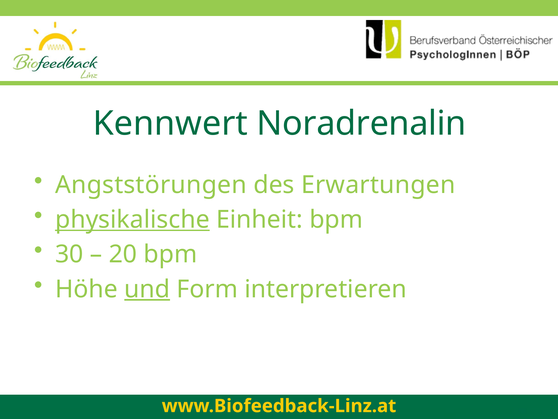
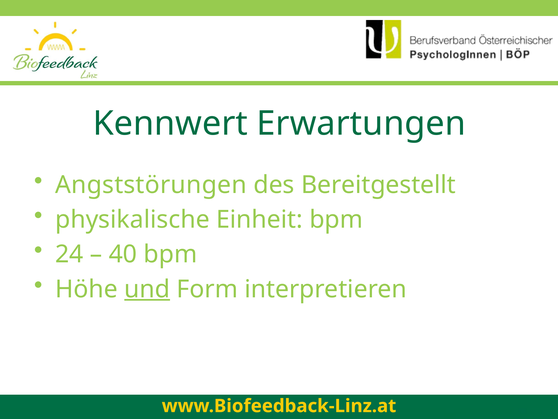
Noradrenalin: Noradrenalin -> Erwartungen
Erwartungen: Erwartungen -> Bereitgestellt
physikalische underline: present -> none
30: 30 -> 24
20: 20 -> 40
